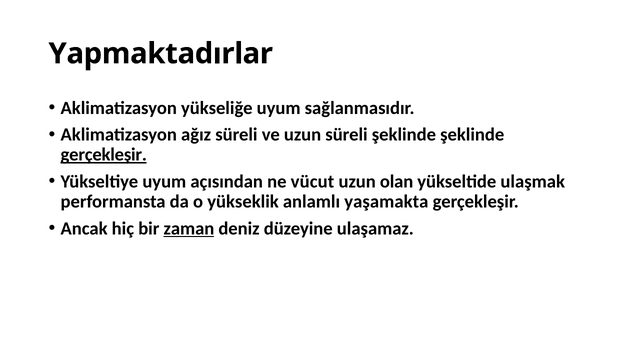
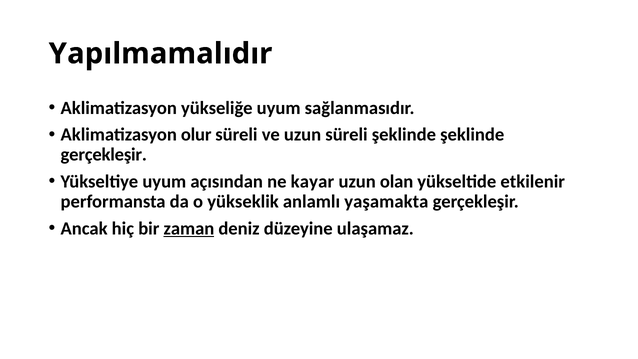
Yapmaktadırlar: Yapmaktadırlar -> Yapılmamalıdır
ağız: ağız -> olur
gerçekleşir at (104, 155) underline: present -> none
vücut: vücut -> kayar
ulaşmak: ulaşmak -> etkilenir
